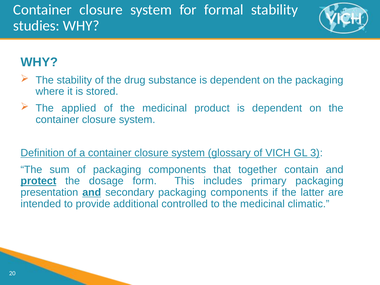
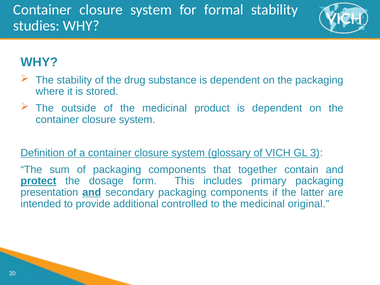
applied: applied -> outside
climatic: climatic -> original
